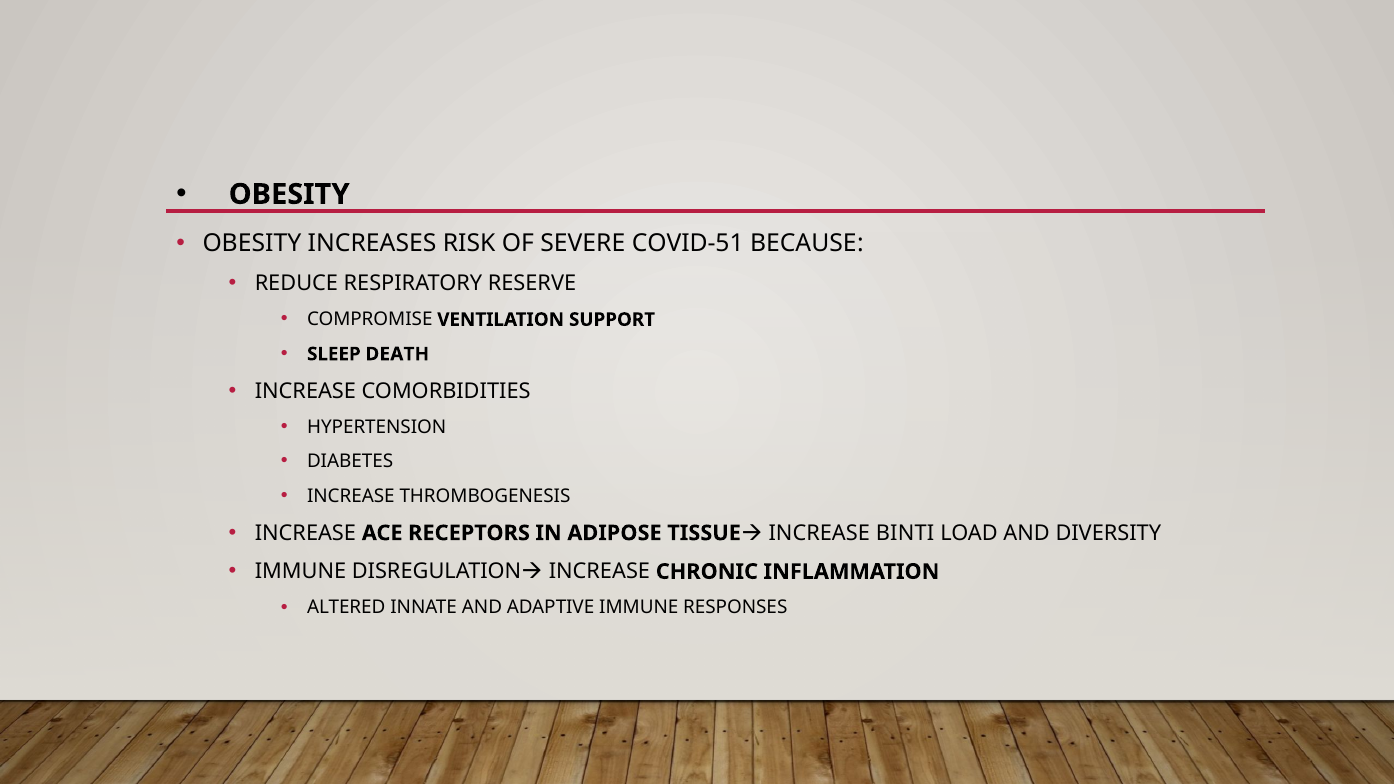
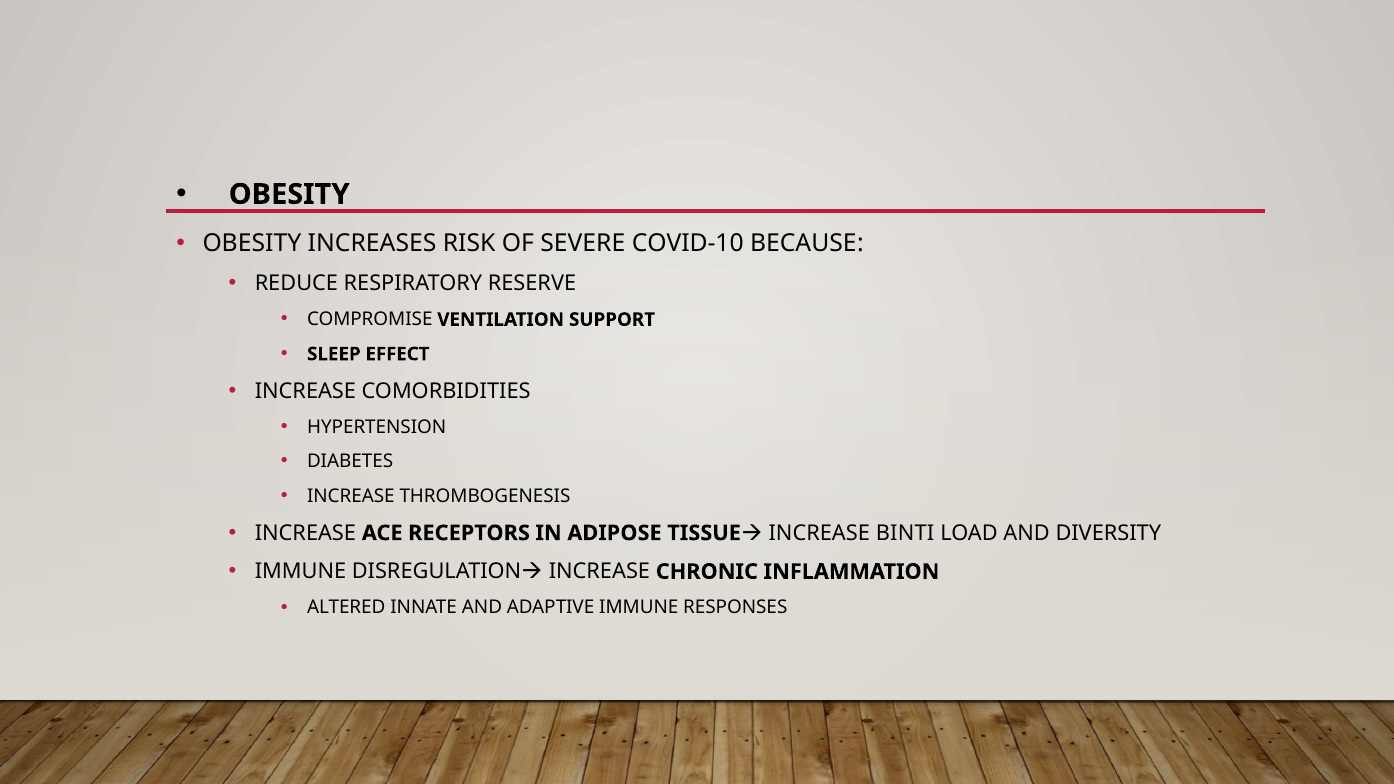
COVID-51: COVID-51 -> COVID-10
DEATH: DEATH -> EFFECT
